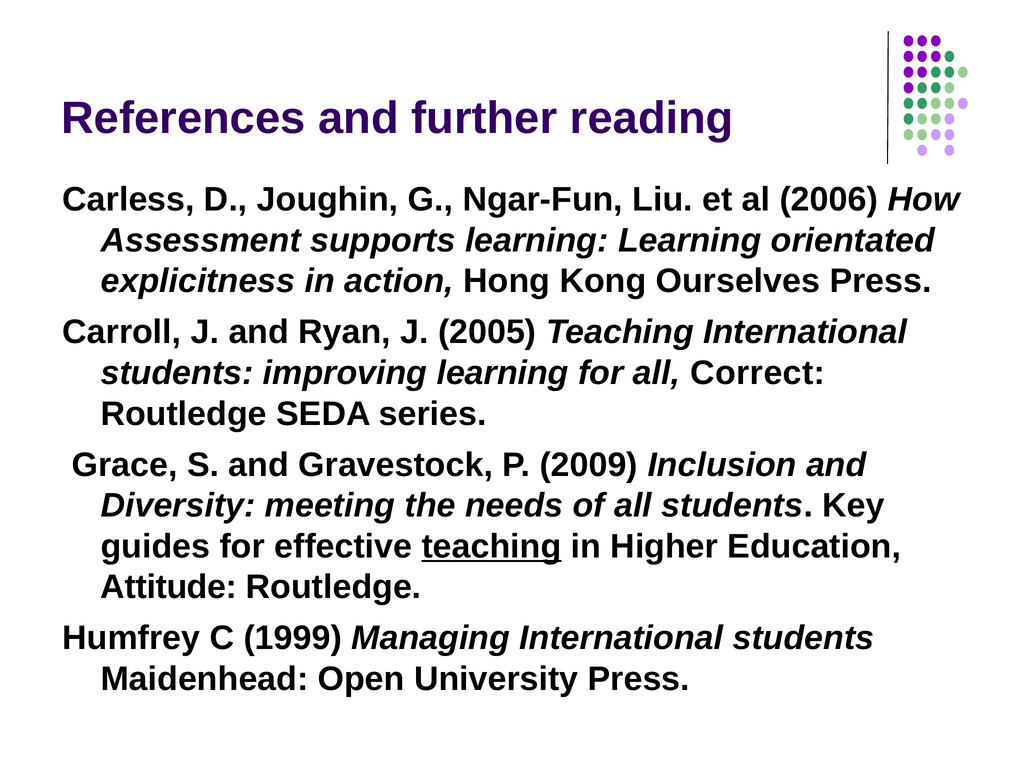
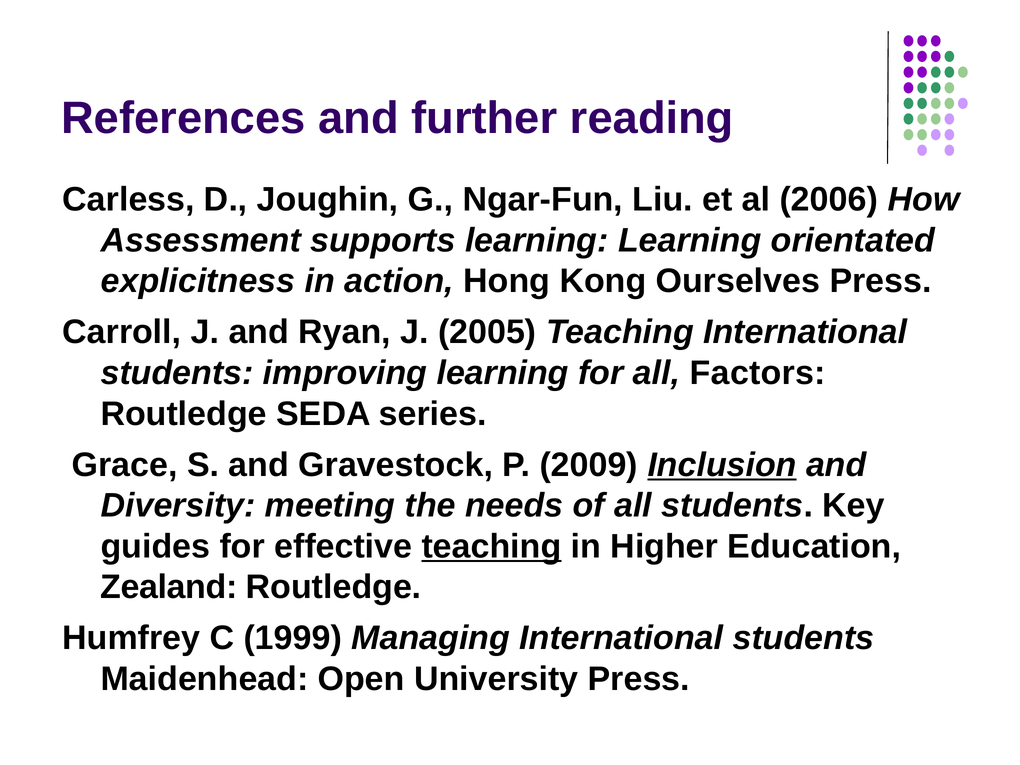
Correct: Correct -> Factors
Inclusion underline: none -> present
Attitude: Attitude -> Zealand
